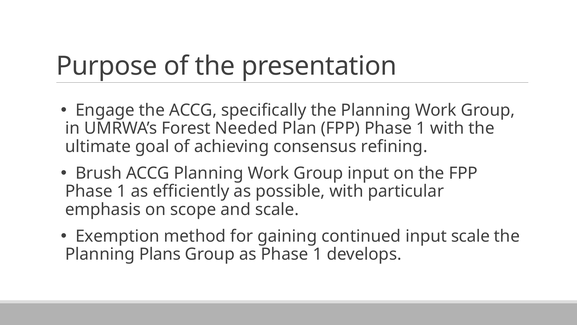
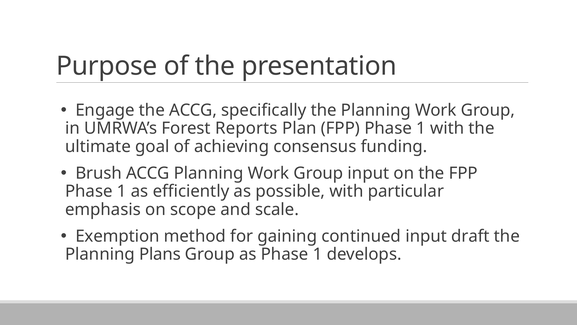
Needed: Needed -> Reports
refining: refining -> funding
input scale: scale -> draft
